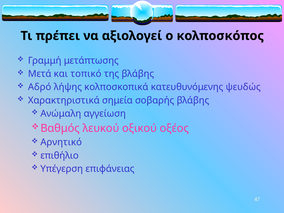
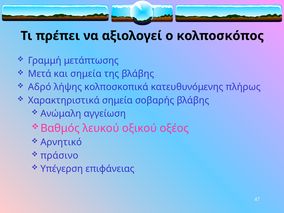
και τοπικό: τοπικό -> σημεία
ψευδώς: ψευδώς -> πλήρως
επιθήλιο: επιθήλιο -> πράσινο
